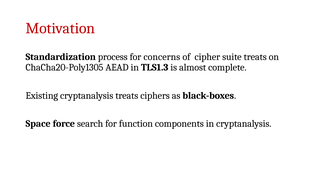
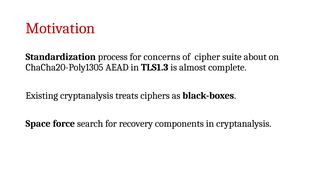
suite treats: treats -> about
function: function -> recovery
